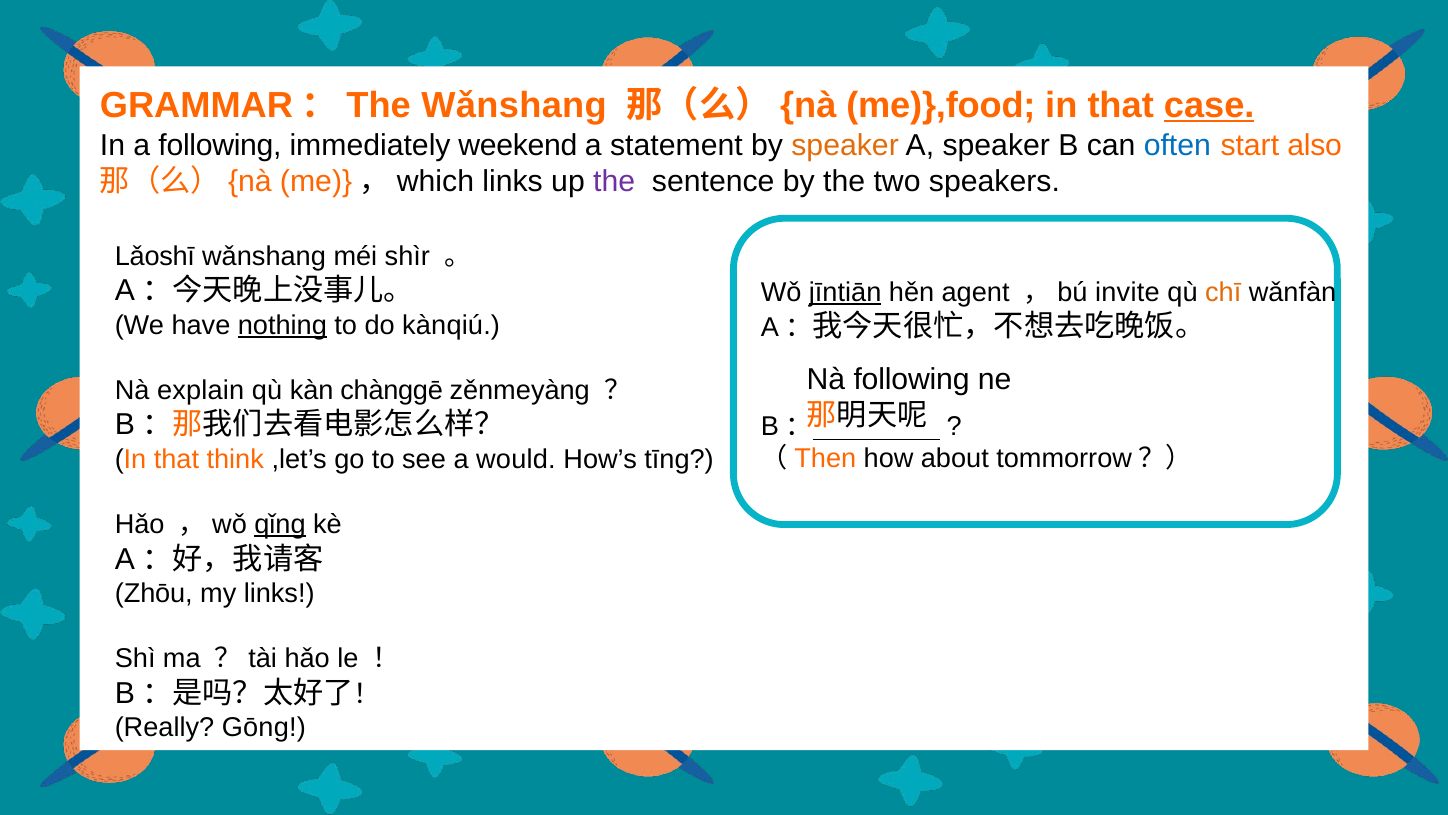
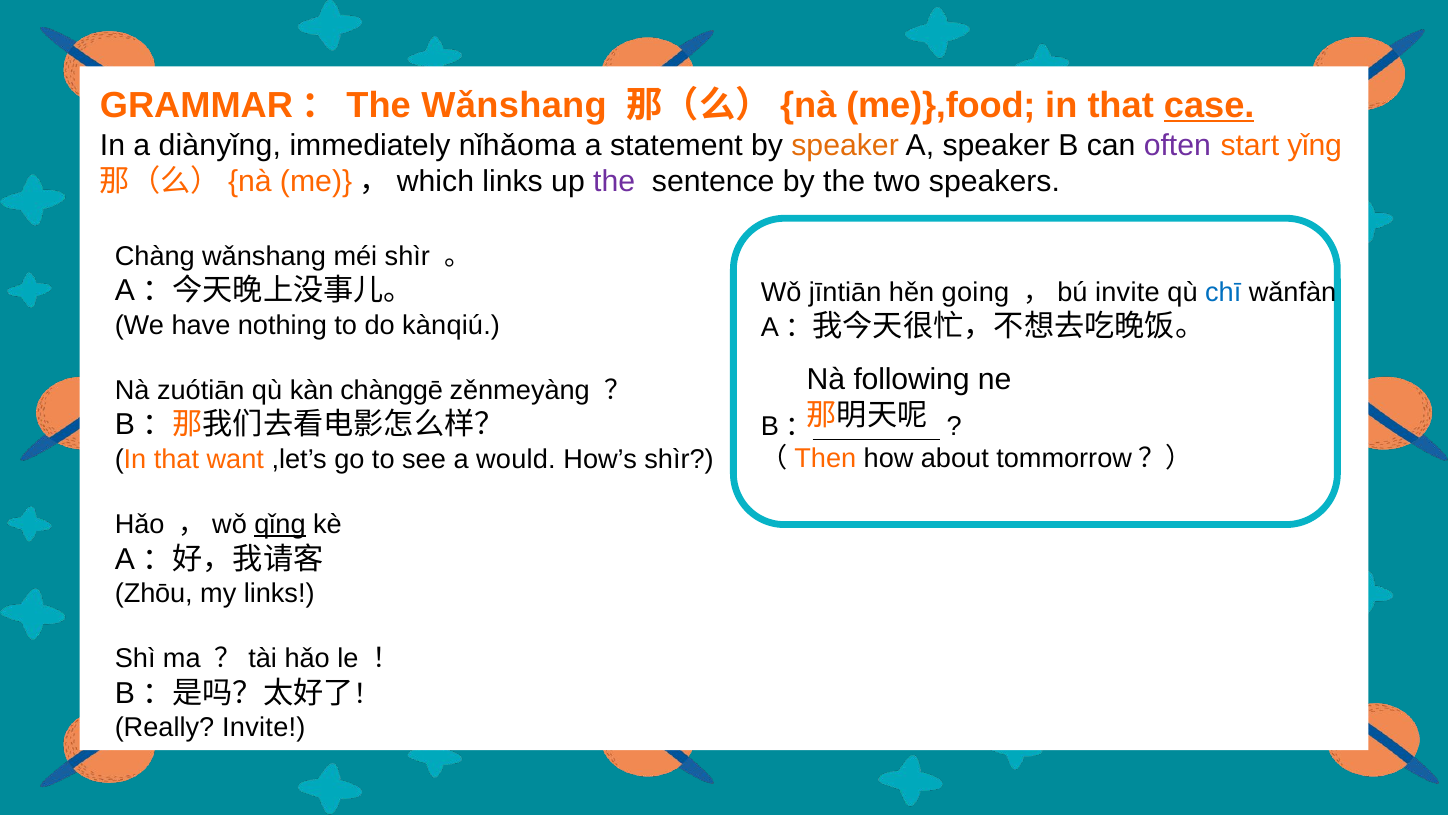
a following: following -> diànyǐng
weekend: weekend -> nǐhǎoma
often colour: blue -> purple
also: also -> yǐng
Lǎoshī: Lǎoshī -> Chàng
jīntiān underline: present -> none
agent: agent -> going
chī colour: orange -> blue
nothing underline: present -> none
explain: explain -> zuótiān
think: think -> want
How’s tīng: tīng -> shìr
Really Gōng: Gōng -> Invite
